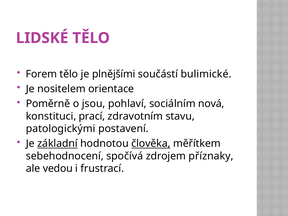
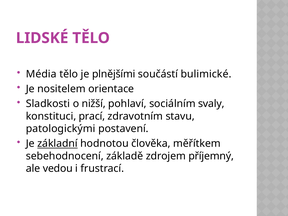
Forem: Forem -> Média
Poměrně: Poměrně -> Sladkosti
jsou: jsou -> nižší
nová: nová -> svaly
člověka underline: present -> none
spočívá: spočívá -> základě
příznaky: příznaky -> příjemný
